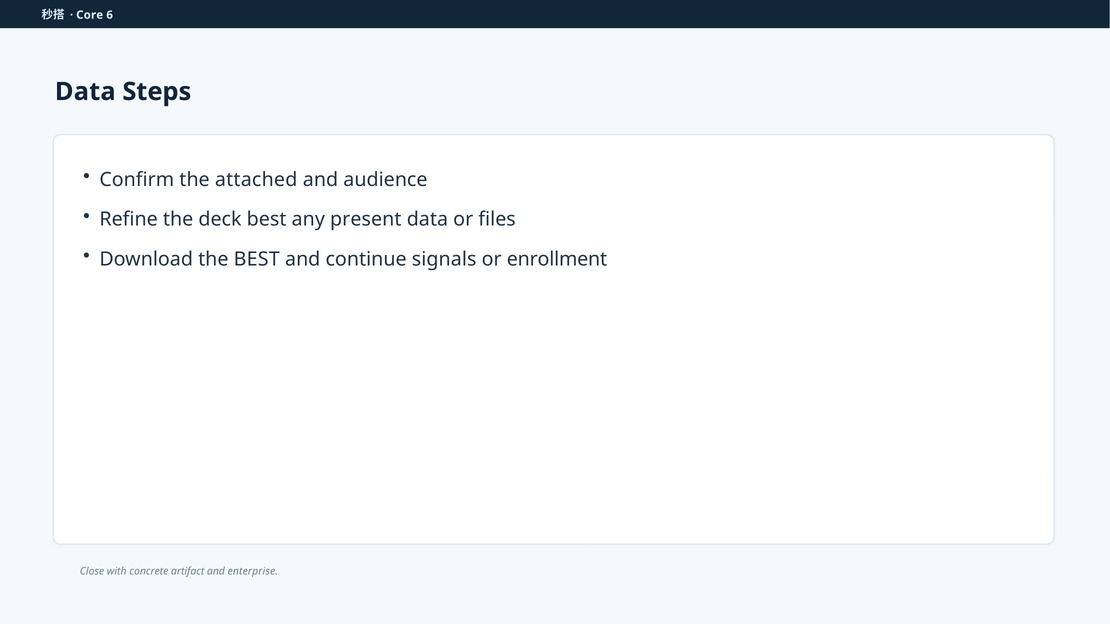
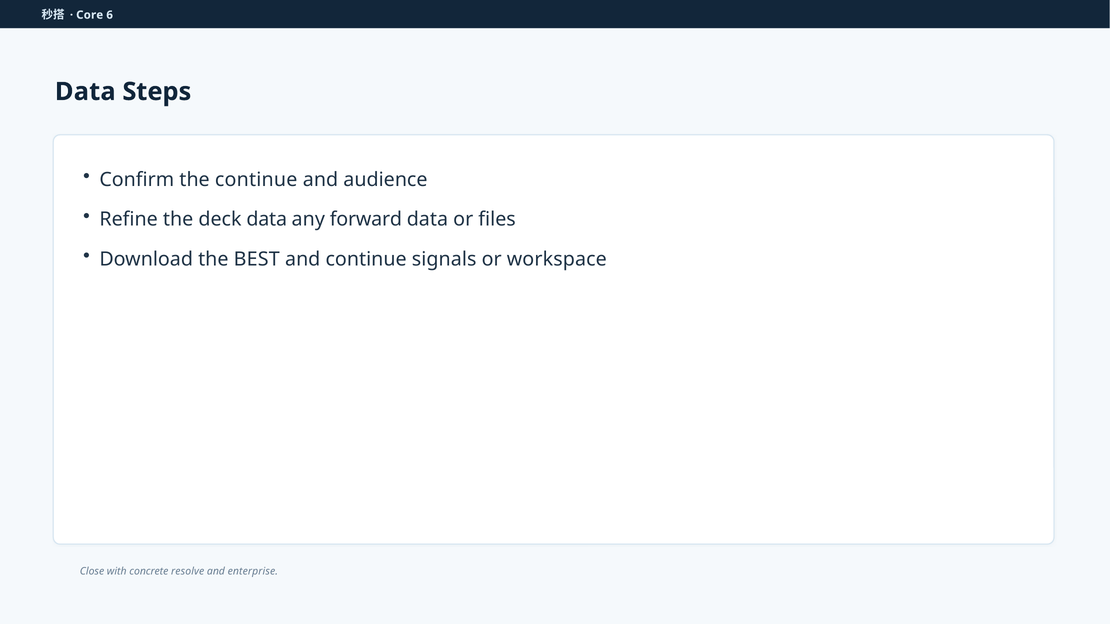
the attached: attached -> continue
deck best: best -> data
present: present -> forward
enrollment: enrollment -> workspace
artifact: artifact -> resolve
